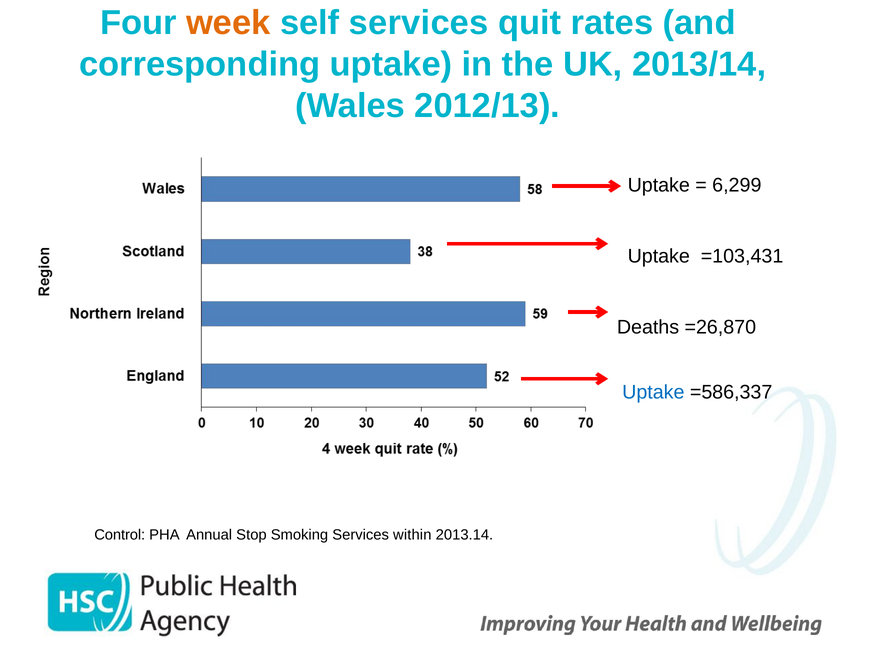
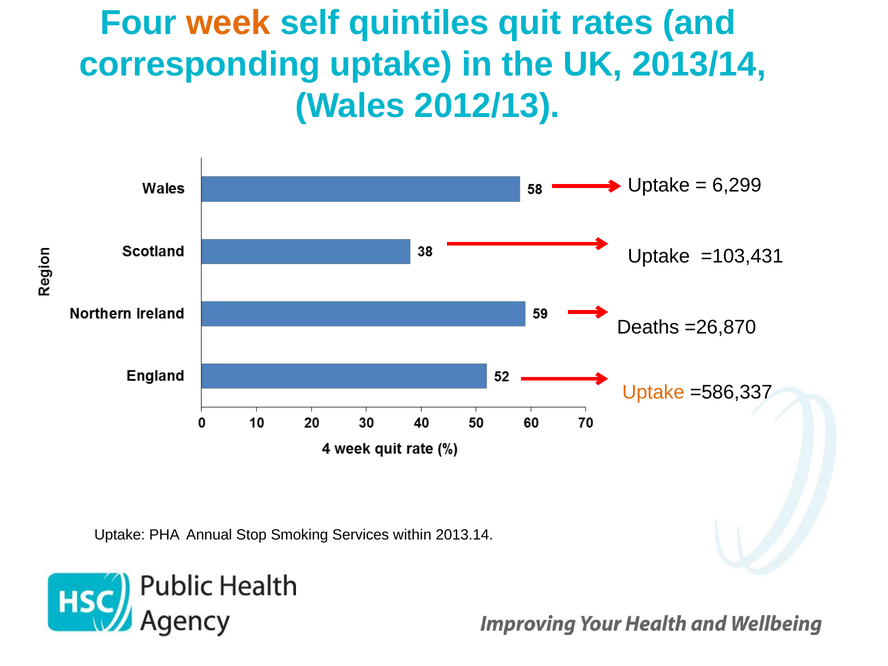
self services: services -> quintiles
Uptake at (653, 392) colour: blue -> orange
Control at (120, 535): Control -> Uptake
